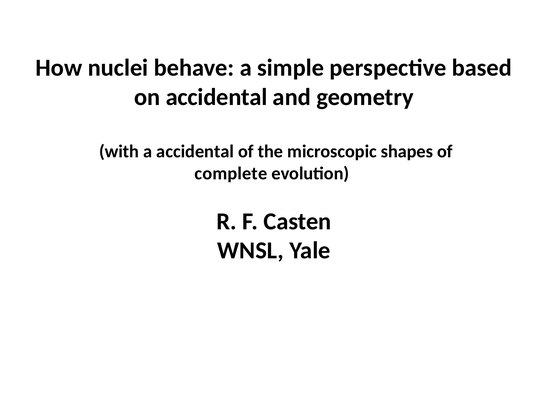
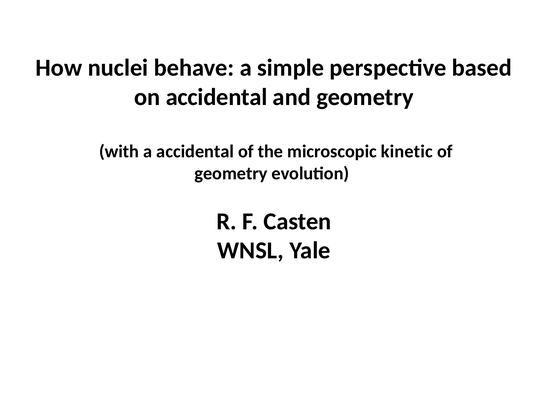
shapes: shapes -> kinetic
complete at (231, 173): complete -> geometry
